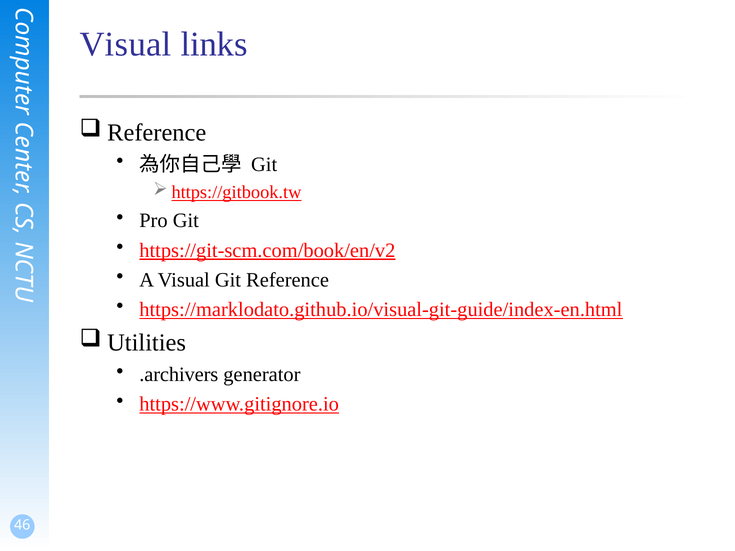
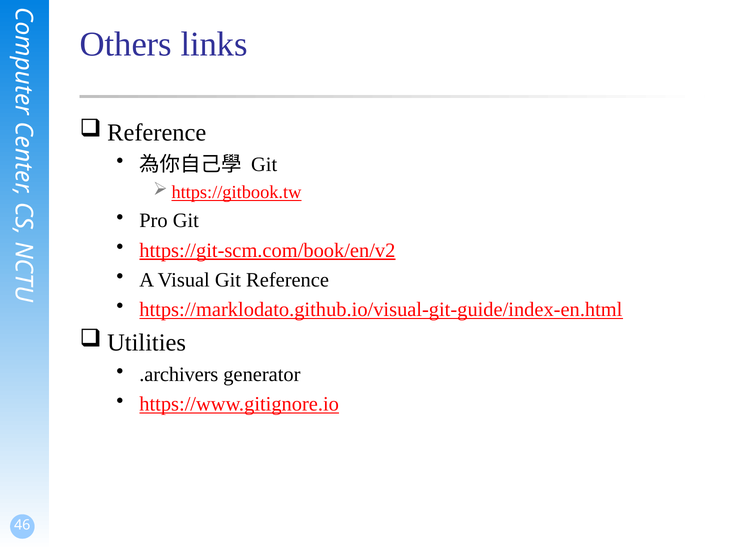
Visual at (126, 44): Visual -> Others
